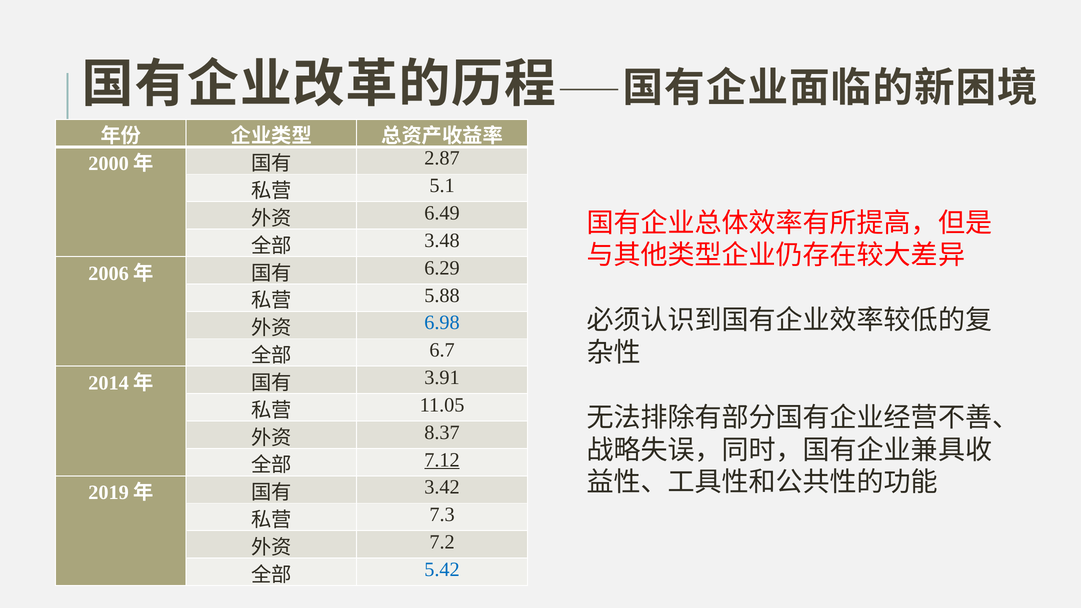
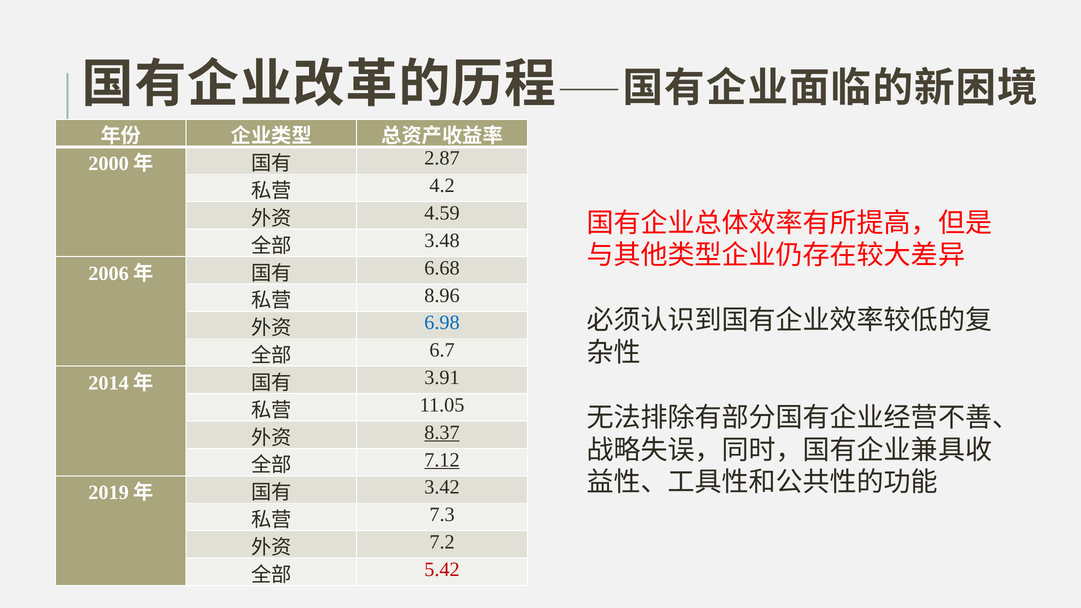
5.1: 5.1 -> 4.2
6.49: 6.49 -> 4.59
6.29: 6.29 -> 6.68
5.88: 5.88 -> 8.96
8.37 underline: none -> present
5.42 colour: blue -> red
